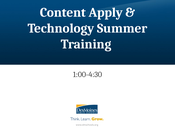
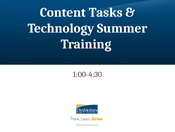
Apply: Apply -> Tasks
